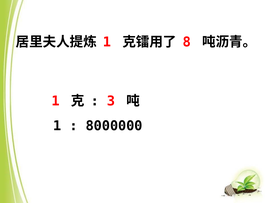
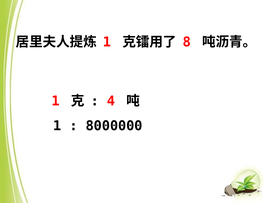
3: 3 -> 4
